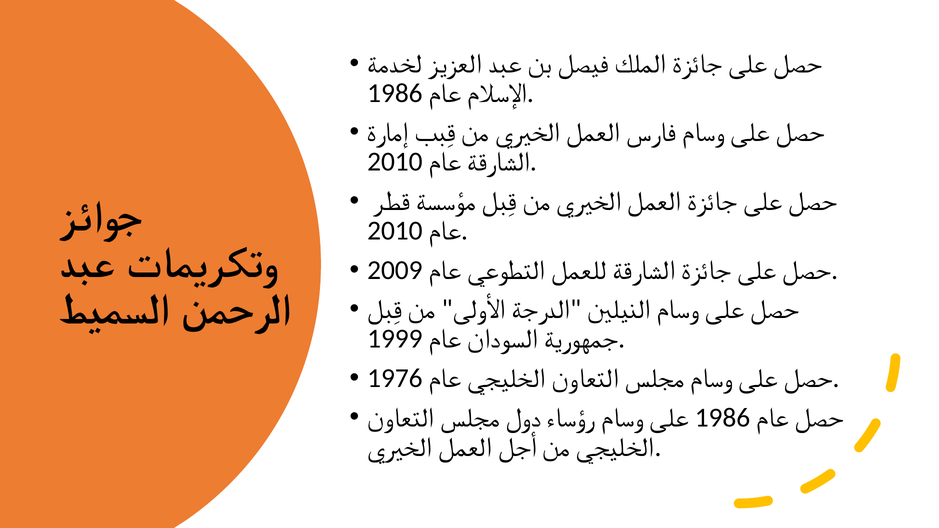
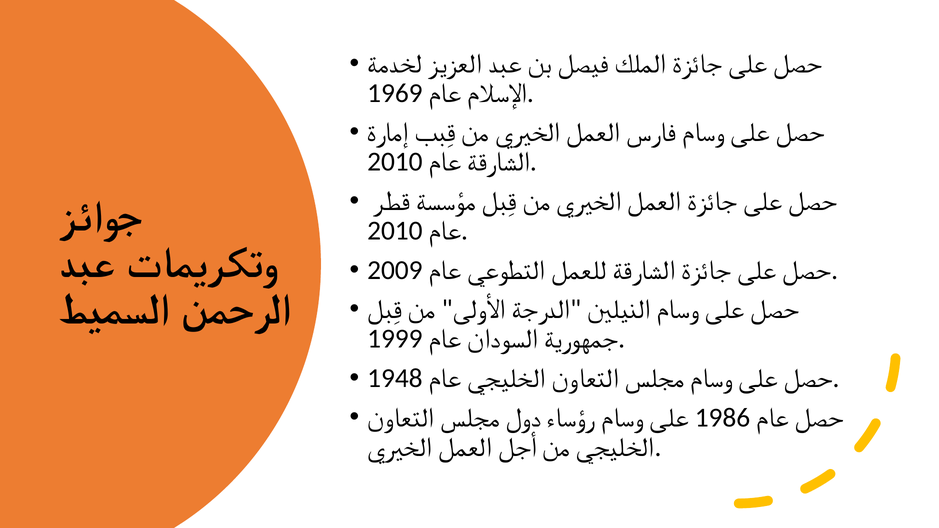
1986 at (395, 93): 1986 -> 1969
1976: 1976 -> 1948
